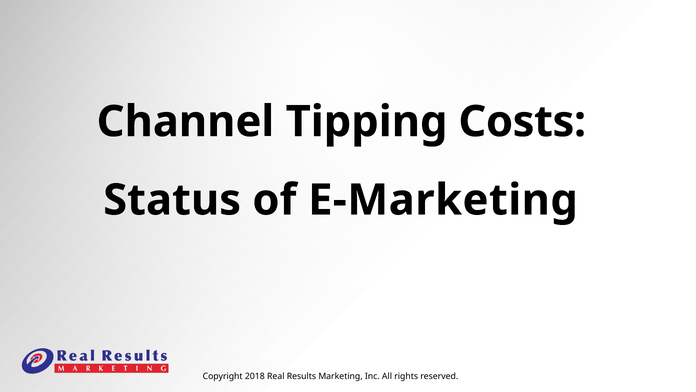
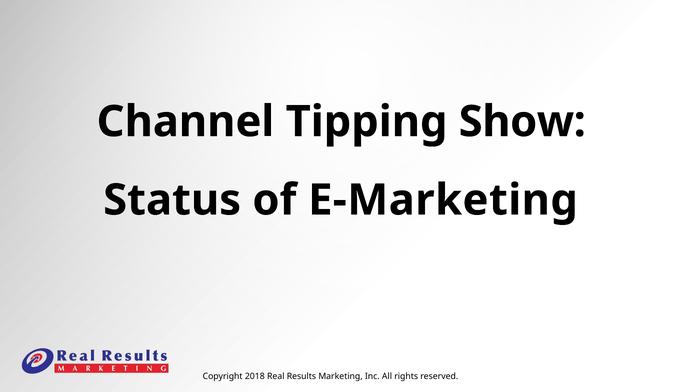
Costs: Costs -> Show
